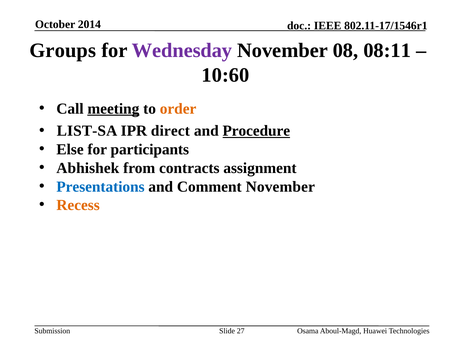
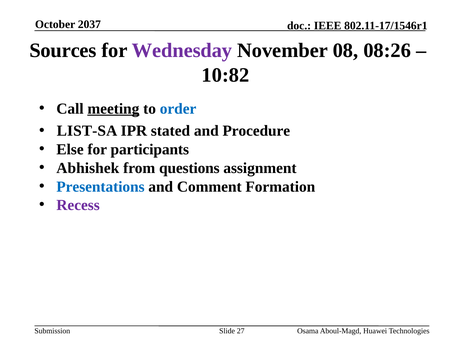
2014: 2014 -> 2037
Groups: Groups -> Sources
08:11: 08:11 -> 08:26
10:60: 10:60 -> 10:82
order colour: orange -> blue
direct: direct -> stated
Procedure underline: present -> none
contracts: contracts -> questions
Comment November: November -> Formation
Recess colour: orange -> purple
